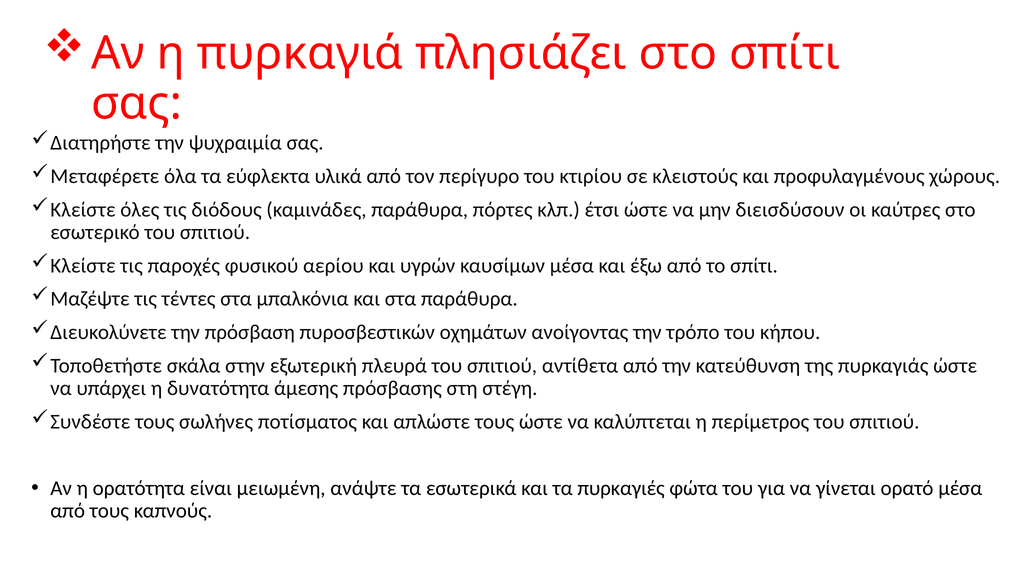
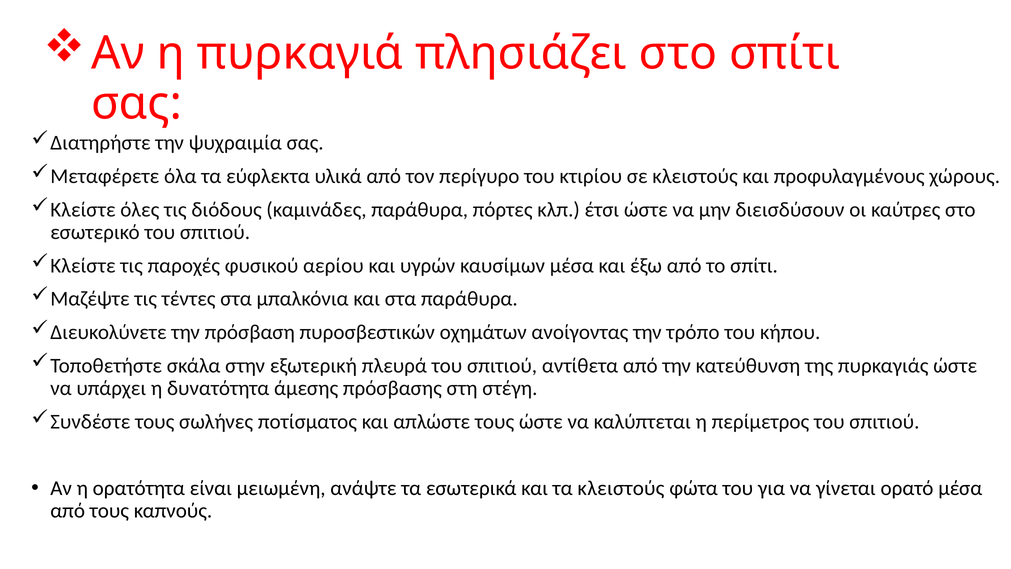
τα πυρκαγιές: πυρκαγιές -> κλειστούς
